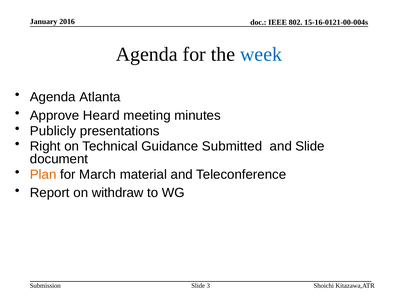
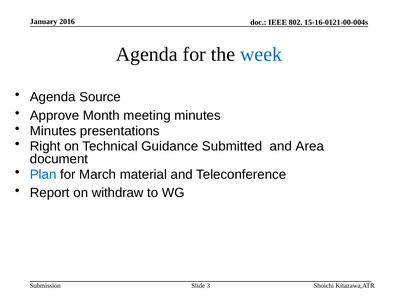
Atlanta: Atlanta -> Source
Heard: Heard -> Month
Publicly at (53, 131): Publicly -> Minutes
and Slide: Slide -> Area
Plan colour: orange -> blue
